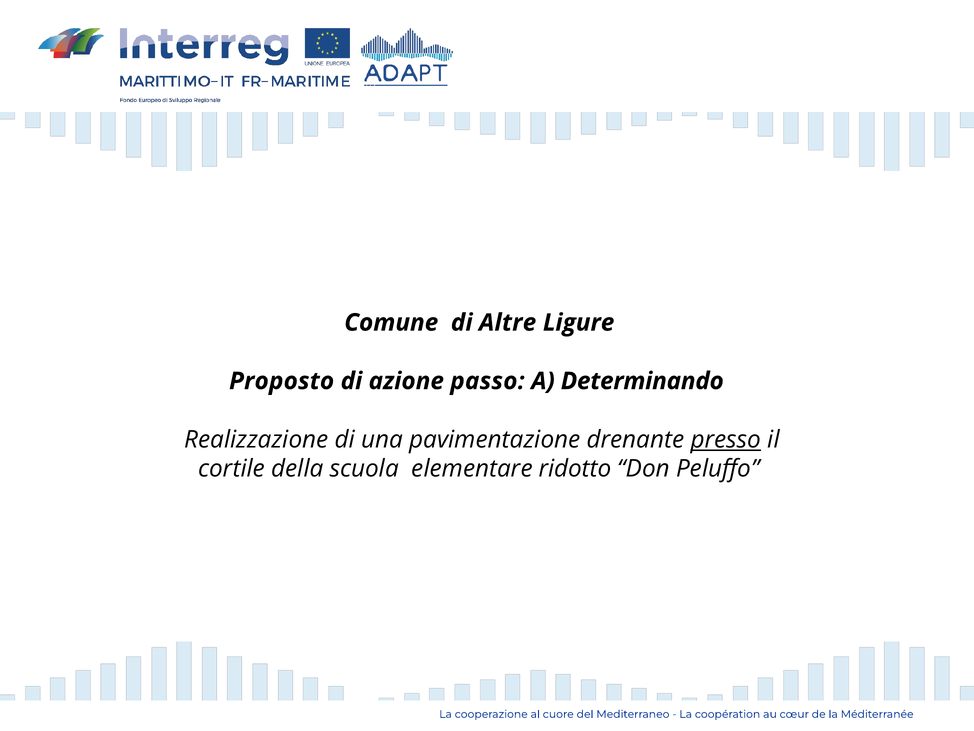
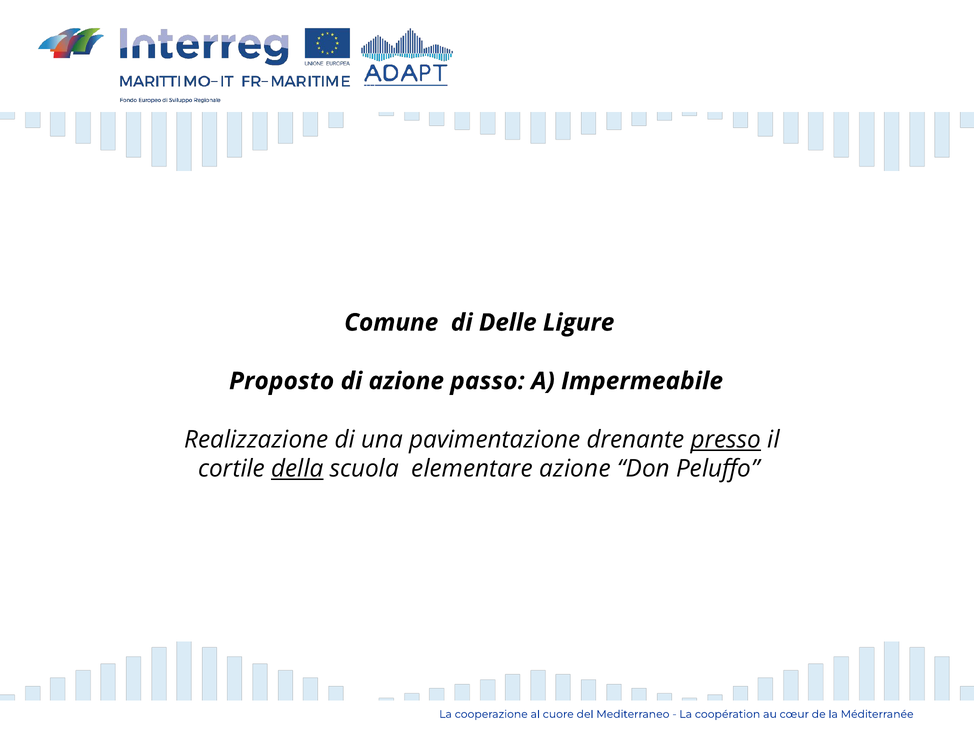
Altre: Altre -> Delle
Determinando: Determinando -> Impermeabile
della underline: none -> present
elementare ridotto: ridotto -> azione
